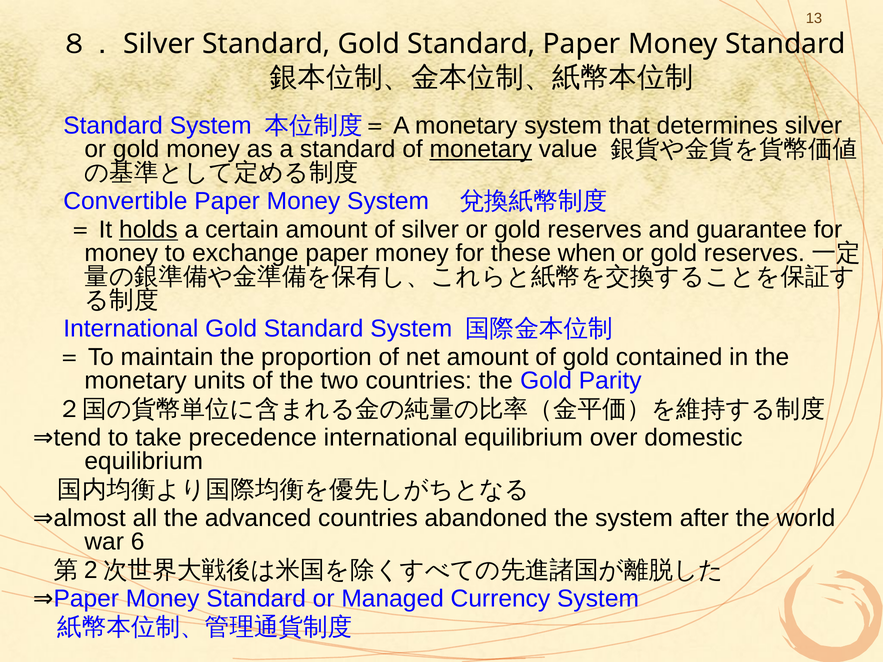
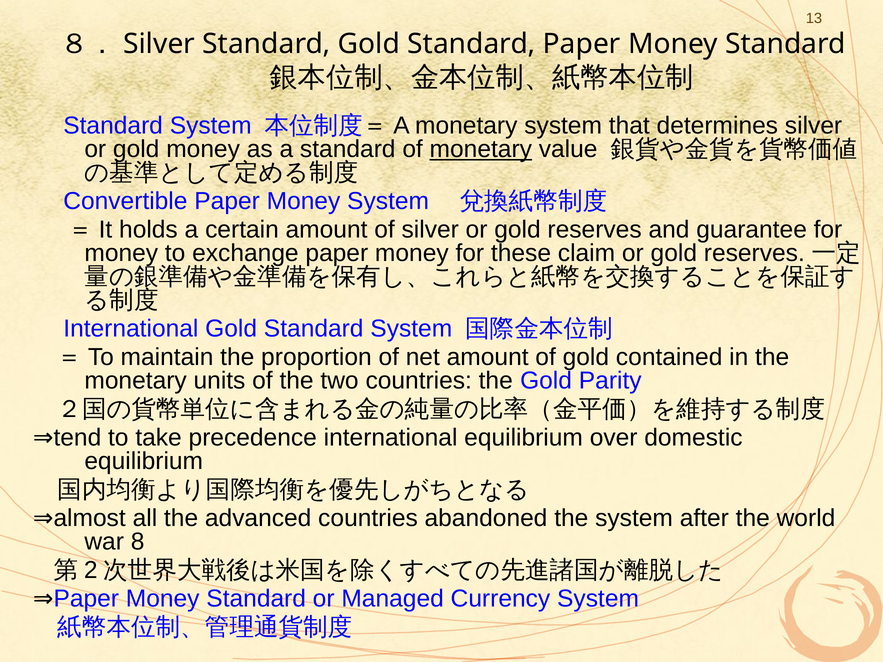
holds underline: present -> none
when: when -> claim
6: 6 -> 8
